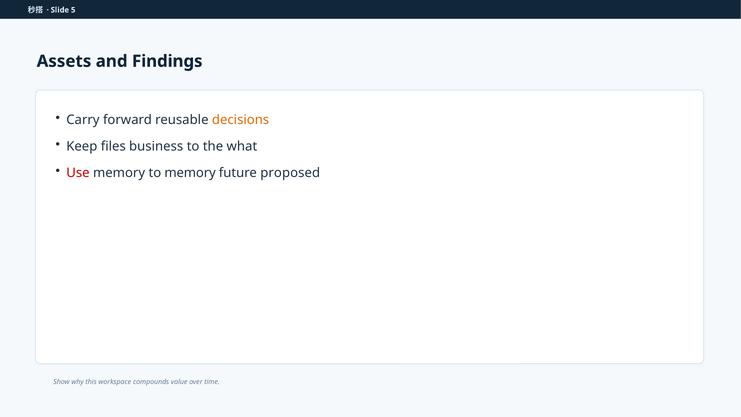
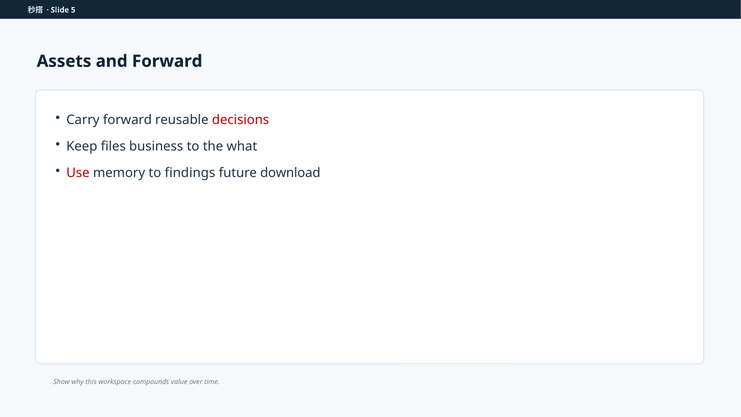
and Findings: Findings -> Forward
decisions colour: orange -> red
to memory: memory -> findings
proposed: proposed -> download
